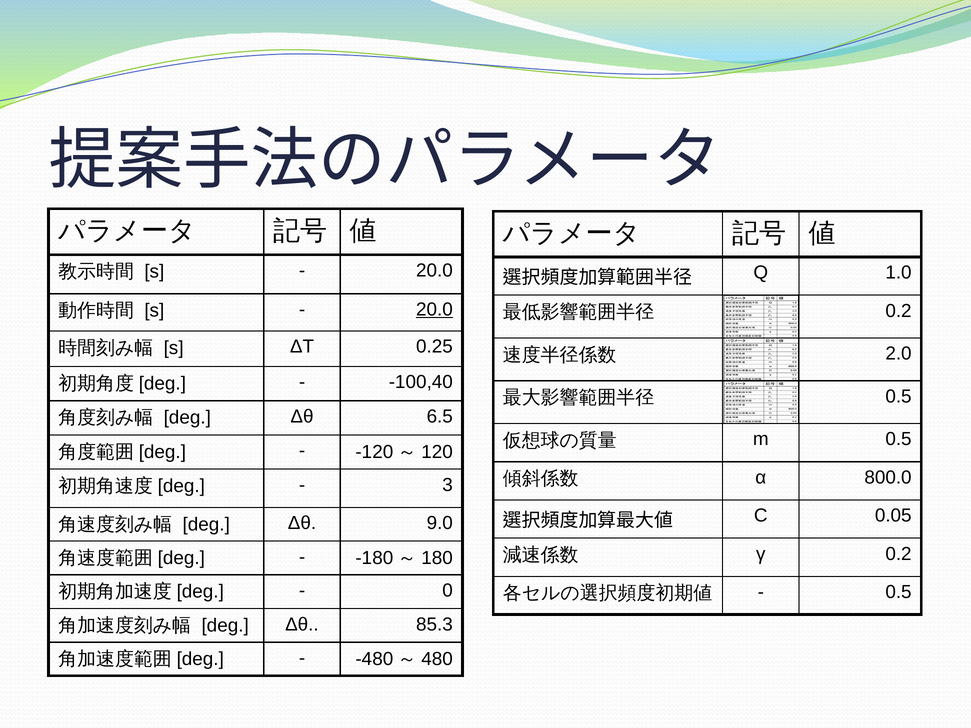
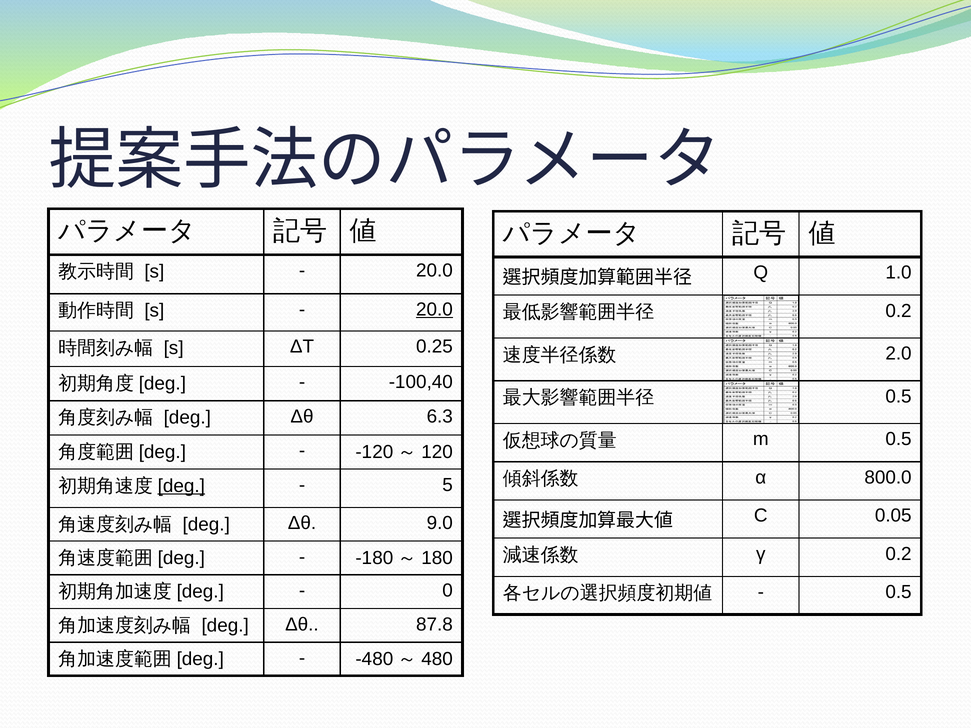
6.5: 6.5 -> 6.3
deg at (181, 486) underline: none -> present
3: 3 -> 5
85.3: 85.3 -> 87.8
